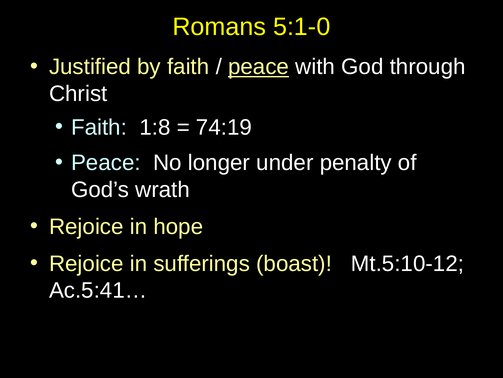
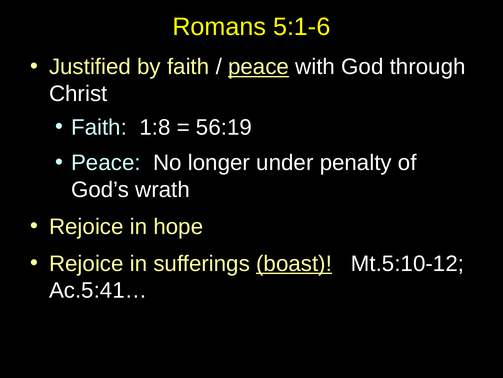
5:1-0: 5:1-0 -> 5:1-6
74:19: 74:19 -> 56:19
boast underline: none -> present
